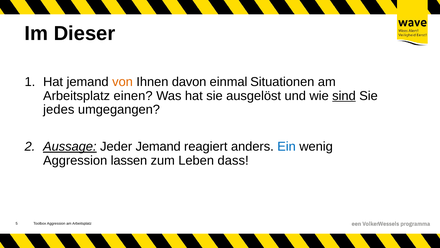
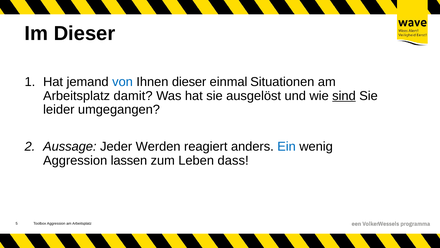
von colour: orange -> blue
Ihnen davon: davon -> dieser
einen: einen -> damit
jedes: jedes -> leider
Aussage underline: present -> none
Jeder Jemand: Jemand -> Werden
